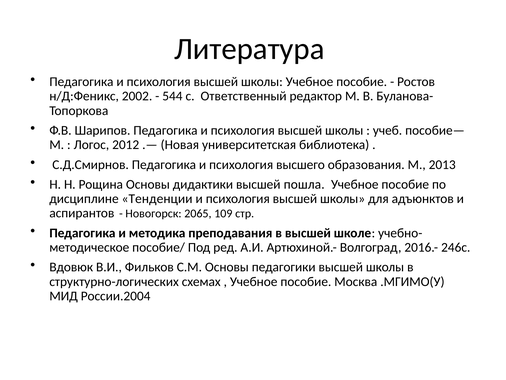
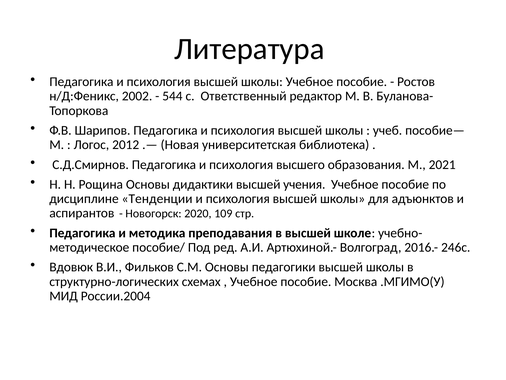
2013: 2013 -> 2021
пошла: пошла -> учения
2065: 2065 -> 2020
